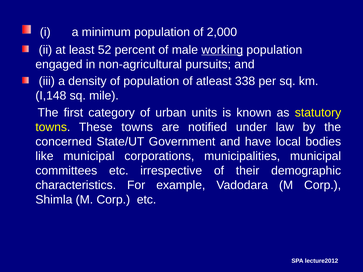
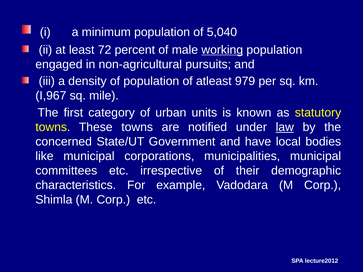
2,000: 2,000 -> 5,040
52: 52 -> 72
338: 338 -> 979
I,148: I,148 -> I,967
law underline: none -> present
